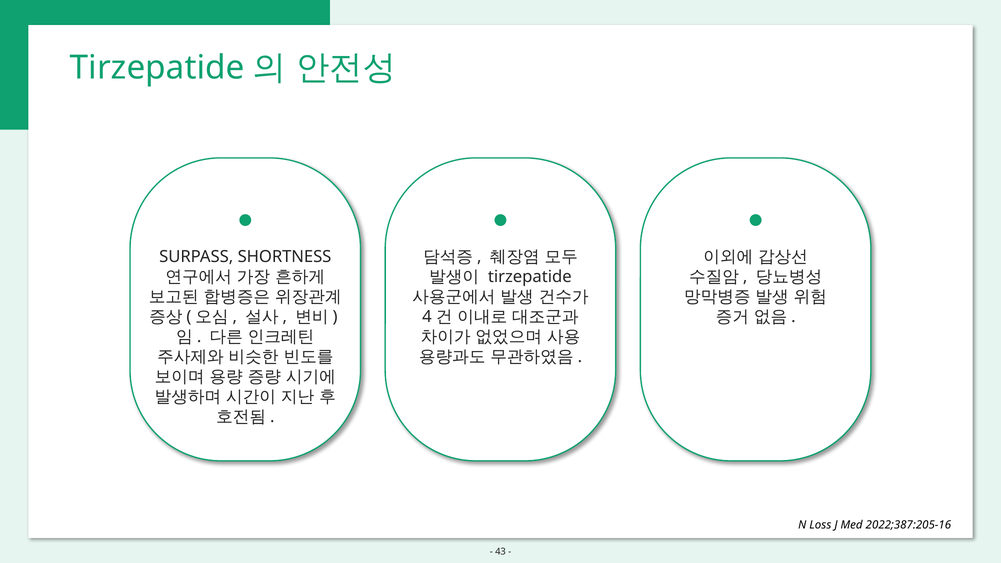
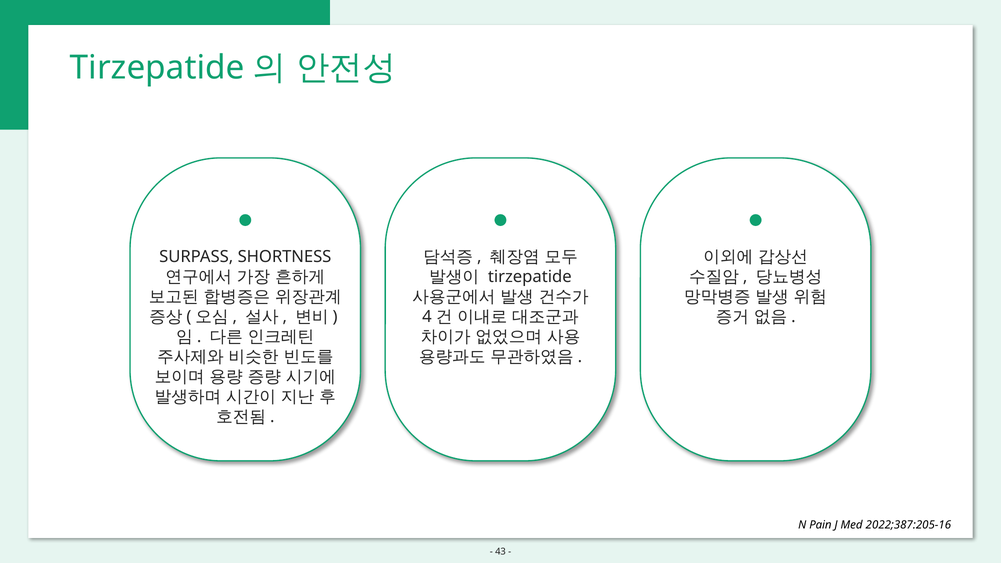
Loss: Loss -> Pain
